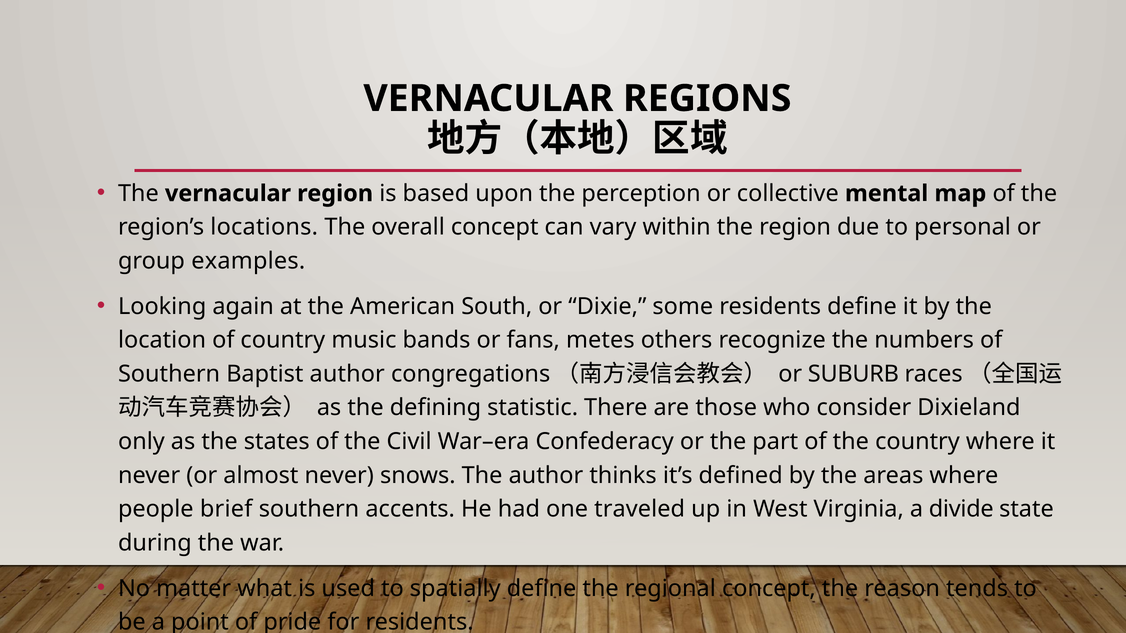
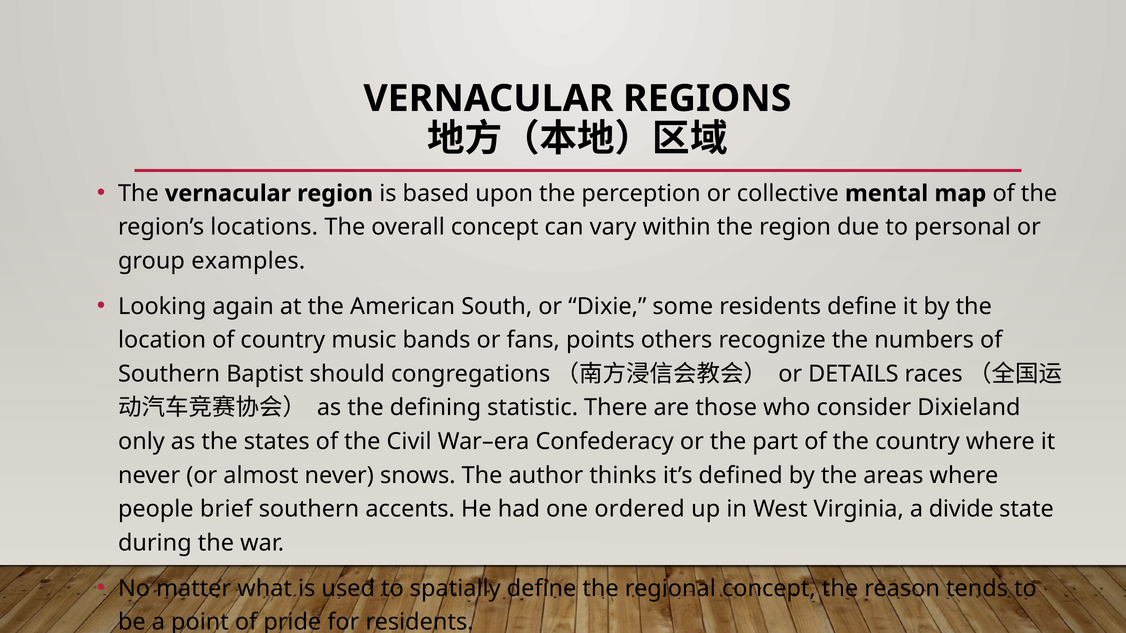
metes: metes -> points
Baptist author: author -> should
SUBURB: SUBURB -> DETAILS
traveled: traveled -> ordered
